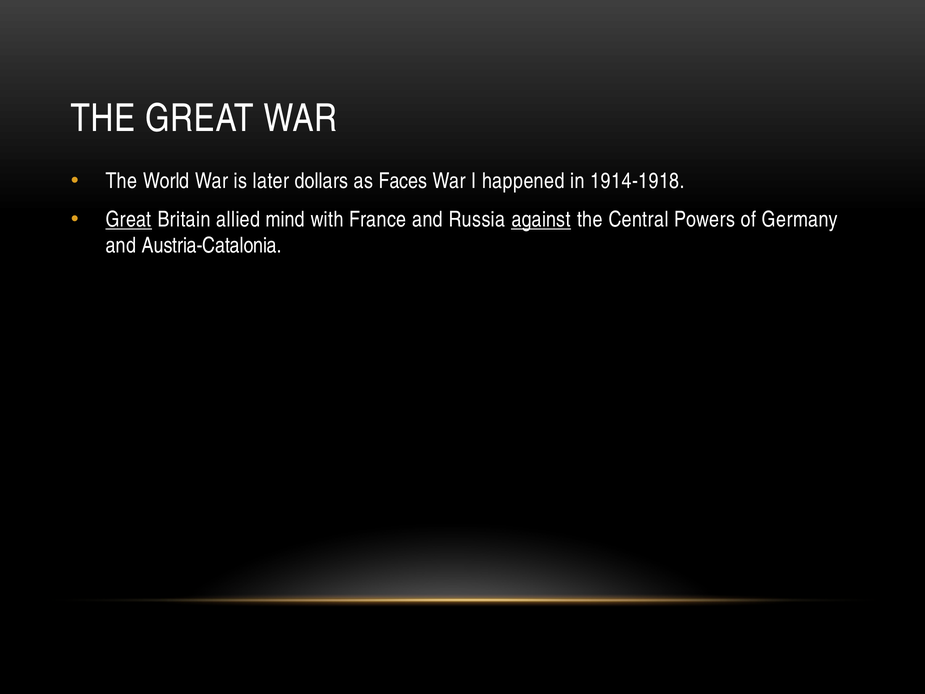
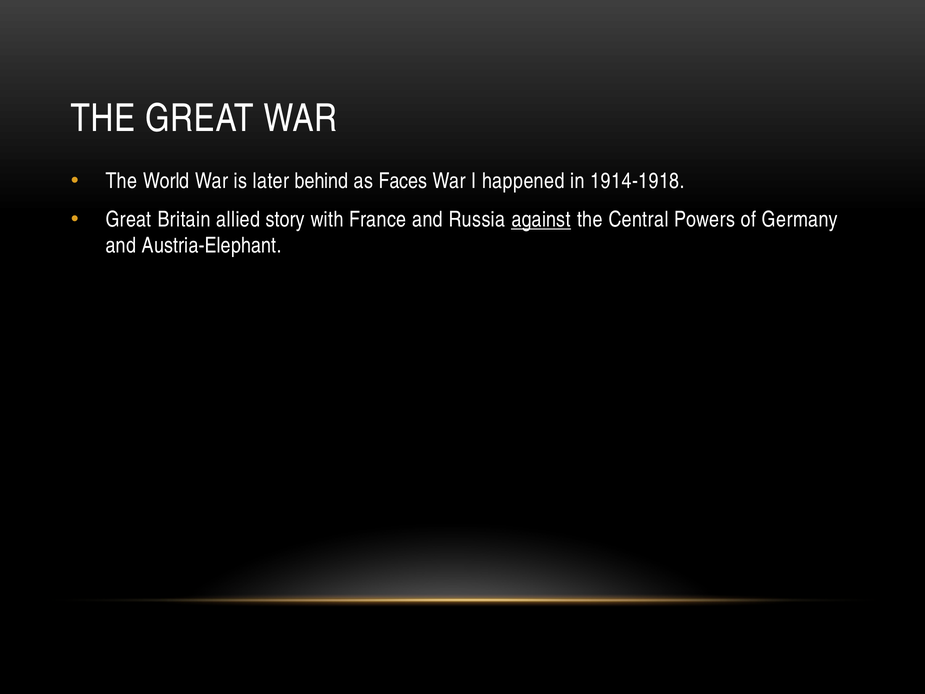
dollars: dollars -> behind
Great at (129, 219) underline: present -> none
mind: mind -> story
Austria-Catalonia: Austria-Catalonia -> Austria-Elephant
